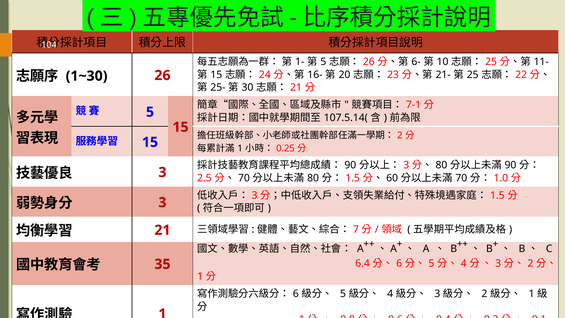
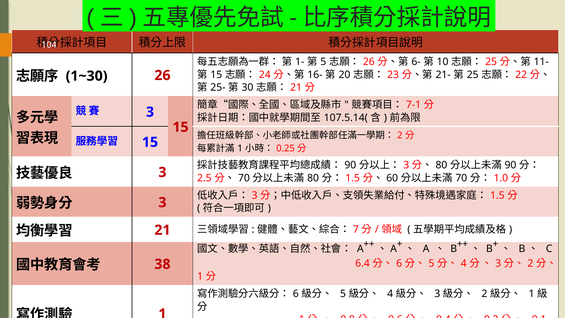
5 at (150, 112): 5 -> 3
35: 35 -> 38
